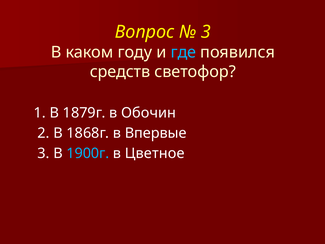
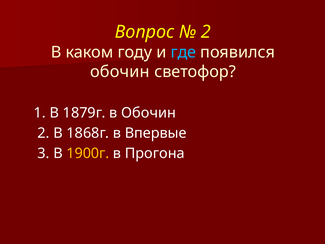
3 at (206, 32): 3 -> 2
средств at (120, 72): средств -> обочин
1900г colour: light blue -> yellow
Цветное: Цветное -> Прогона
